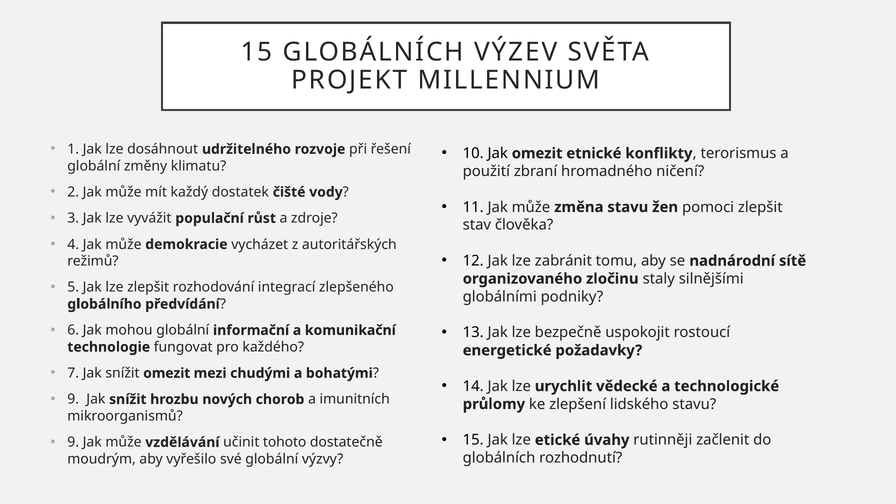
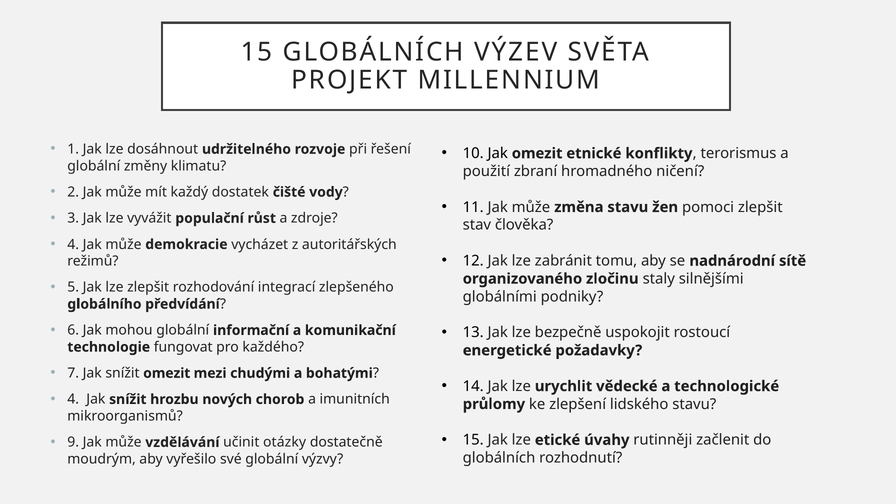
9 at (73, 399): 9 -> 4
tohoto: tohoto -> otázky
